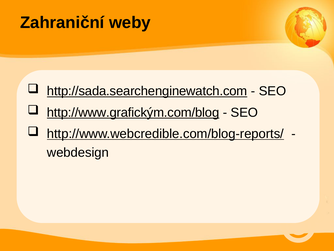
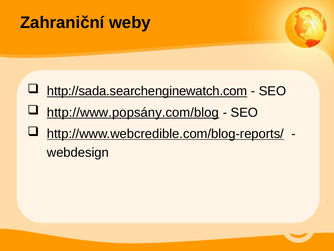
http://www.grafickým.com/blog: http://www.grafickým.com/blog -> http://www.popsány.com/blog
